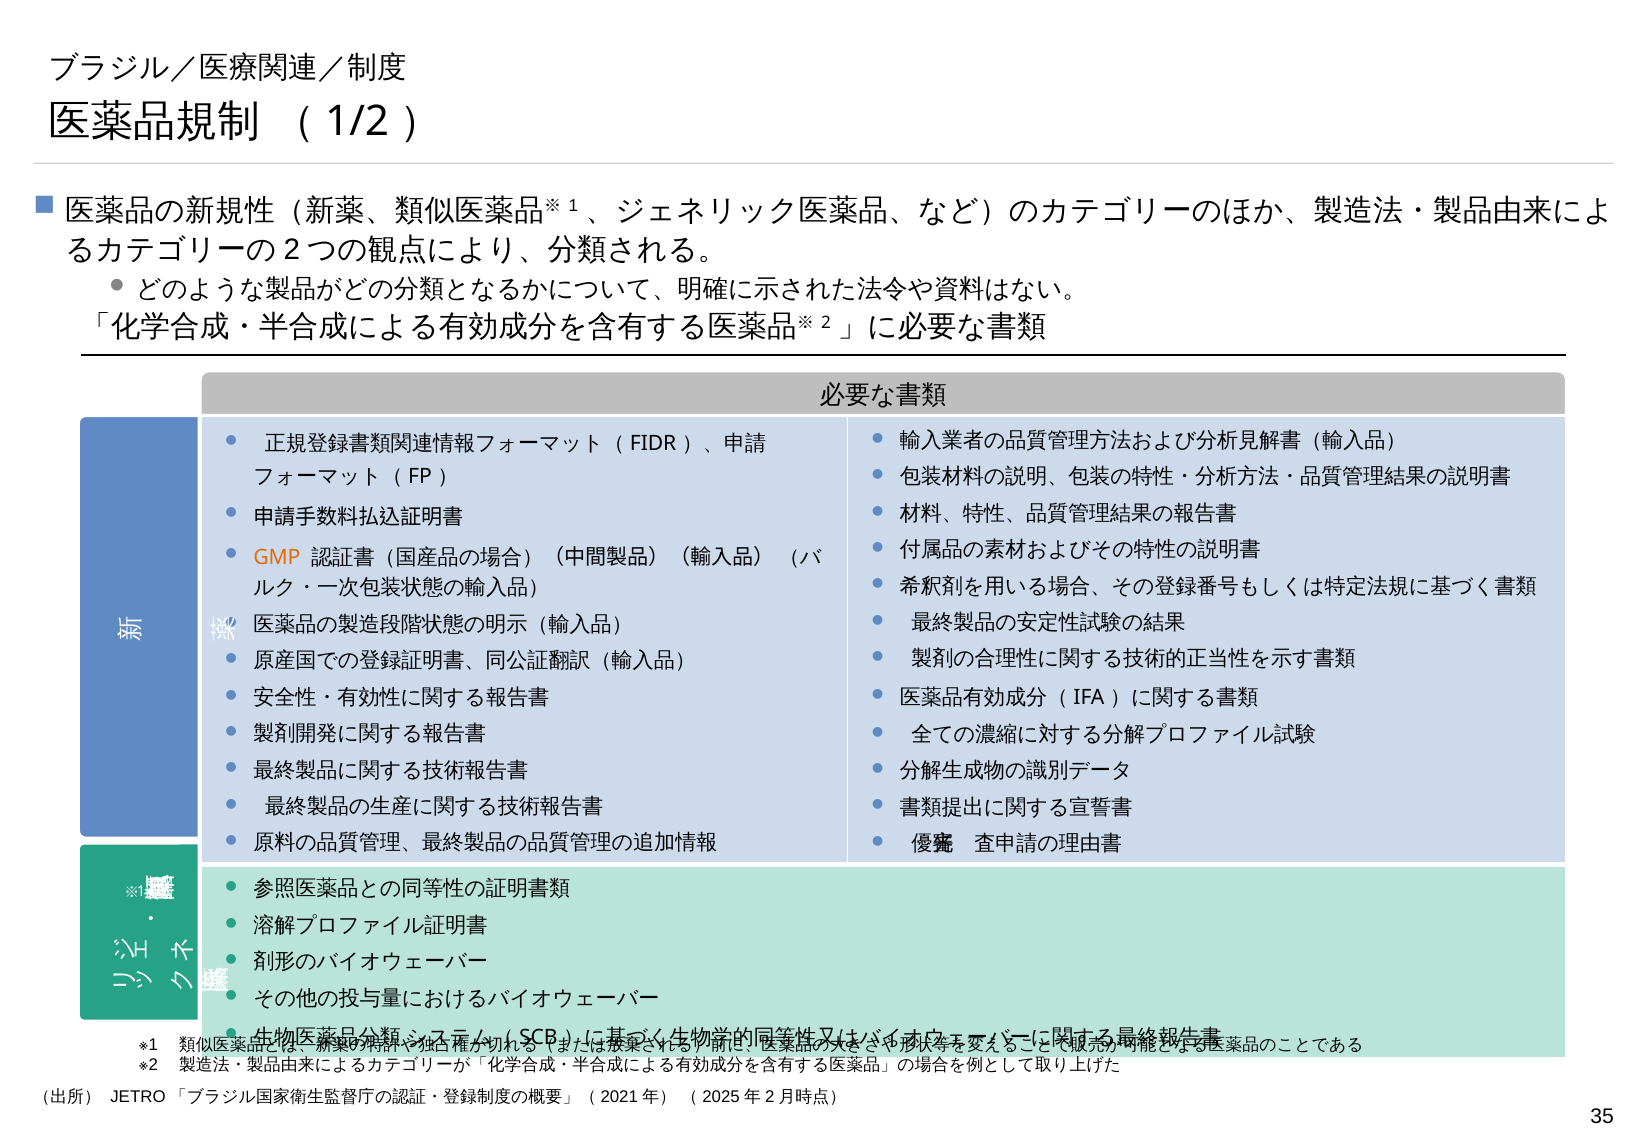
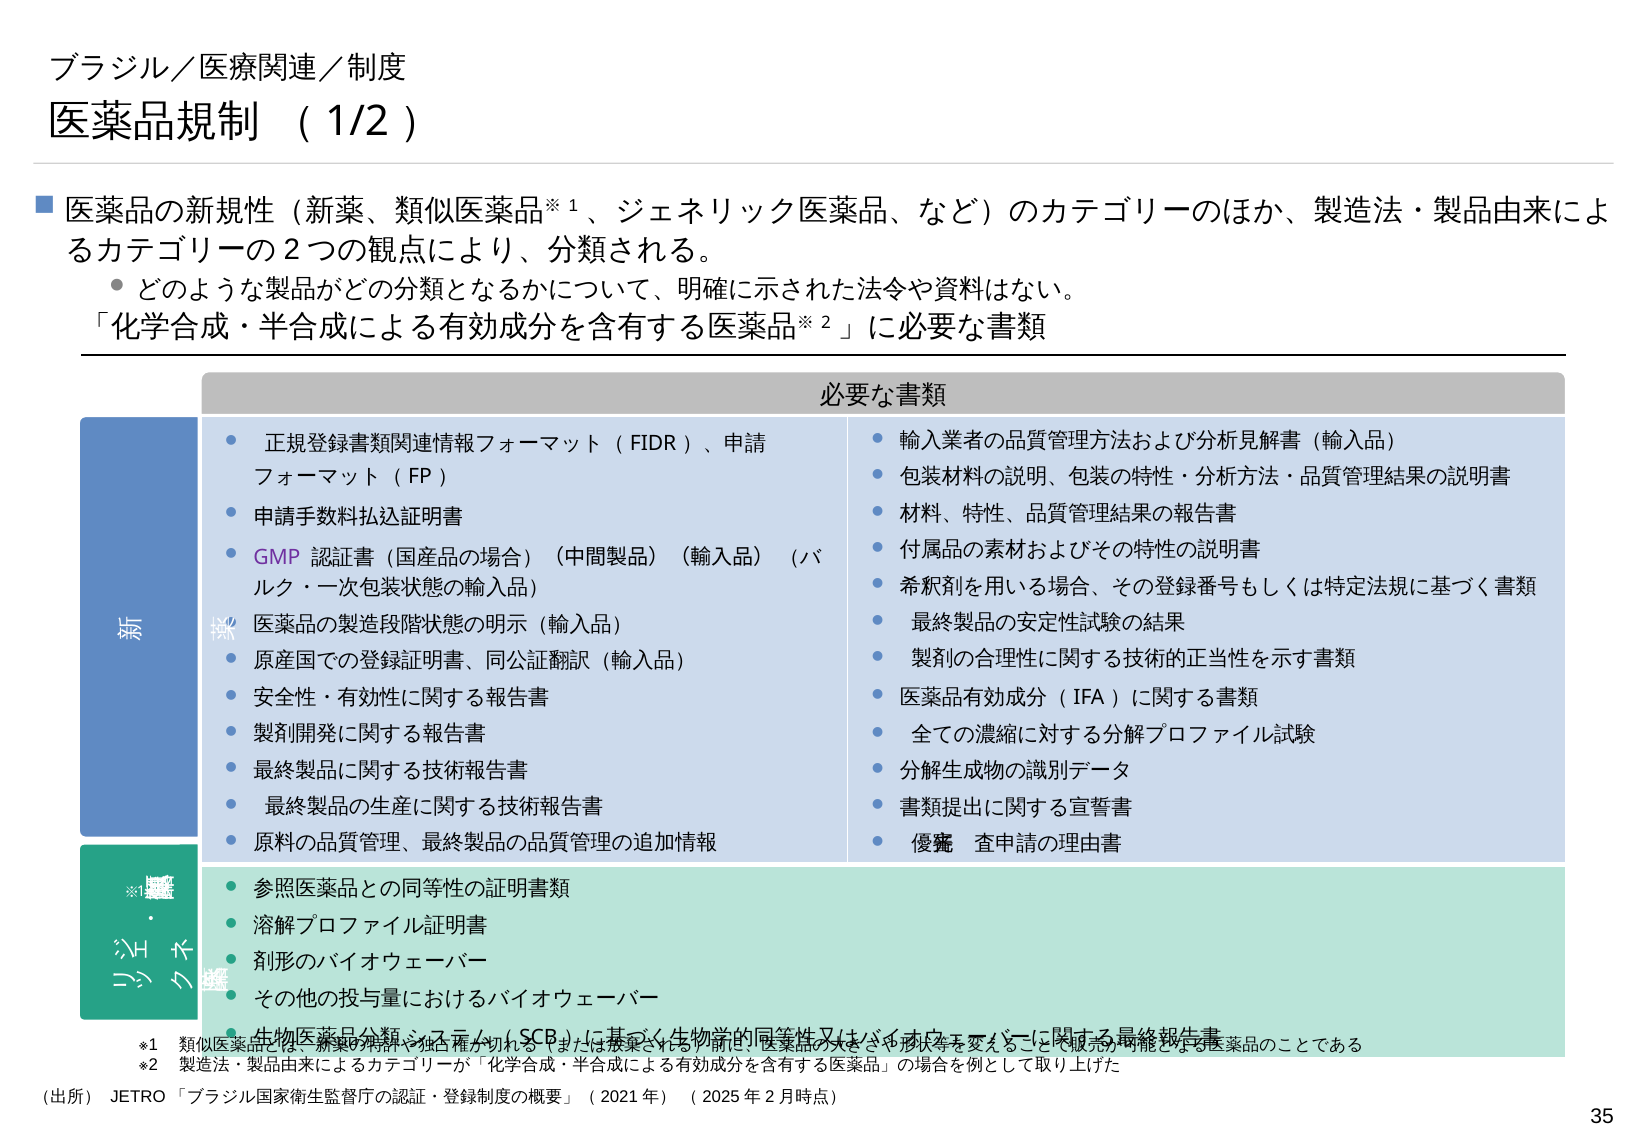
GMP colour: orange -> purple
